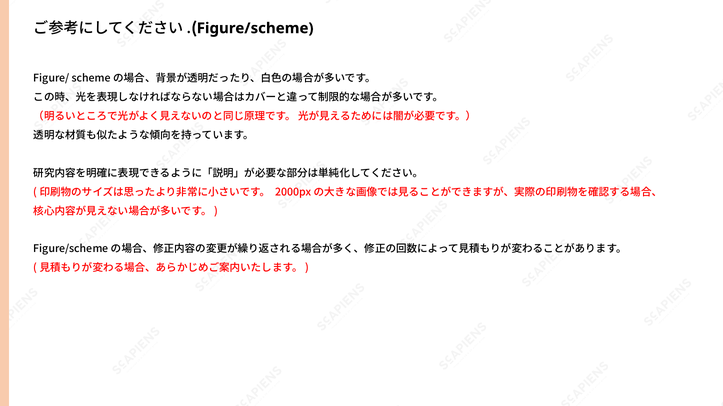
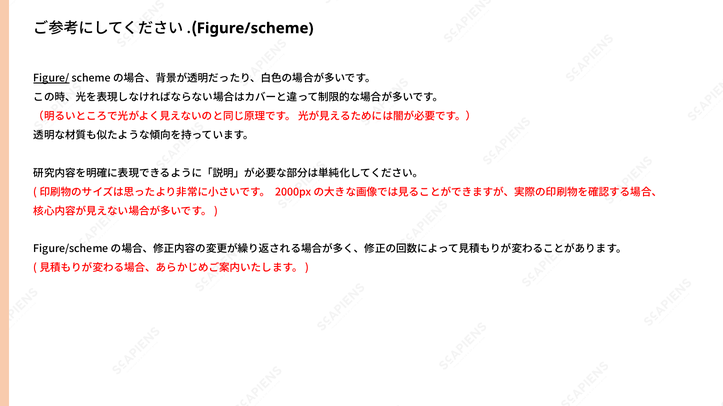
Figure/ underline: none -> present
